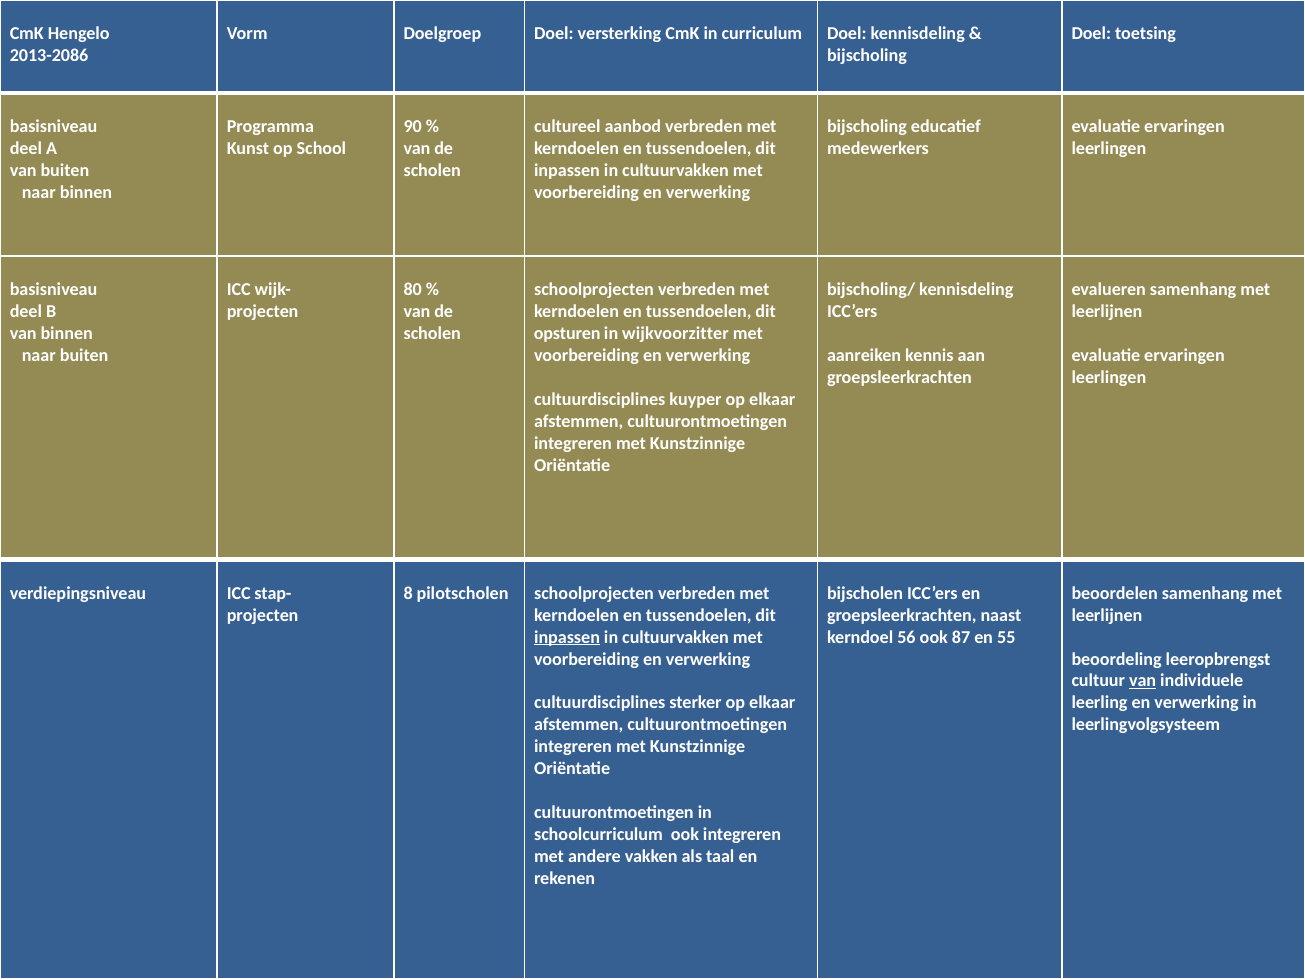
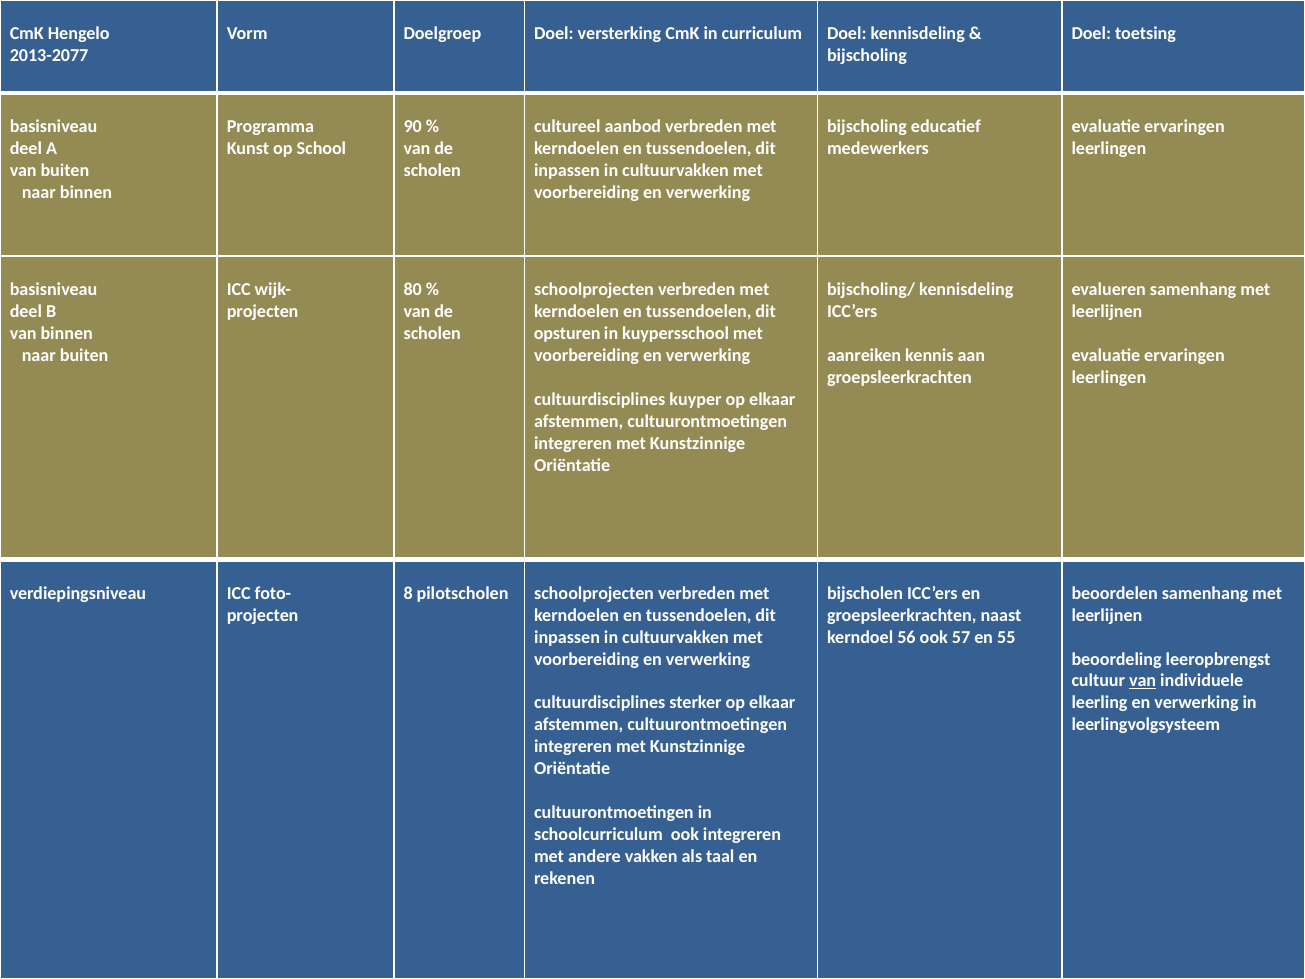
2013-2086: 2013-2086 -> 2013-2077
wijkvoorzitter: wijkvoorzitter -> kuypersschool
stap-: stap- -> foto-
inpassen at (567, 637) underline: present -> none
87: 87 -> 57
